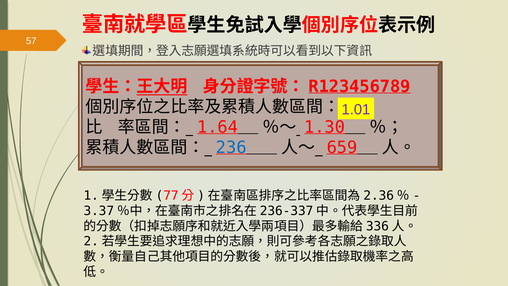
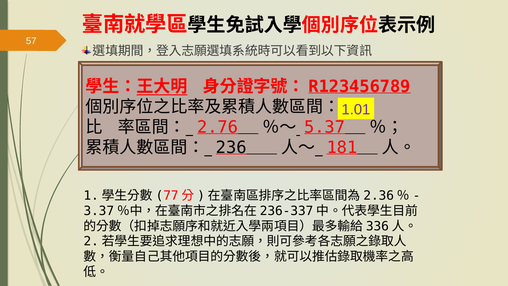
1.64: 1.64 -> 2.76
1.30: 1.30 -> 5.37
236 colour: blue -> black
659: 659 -> 181
